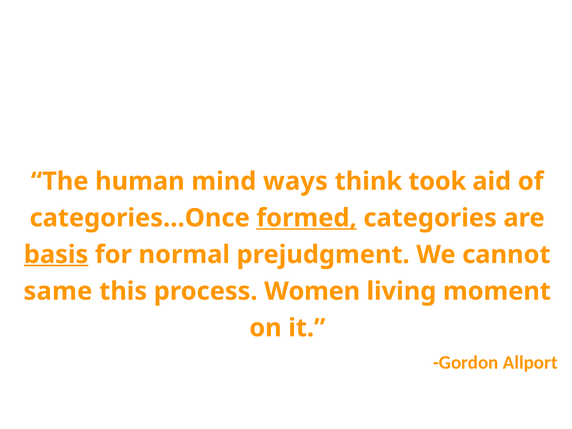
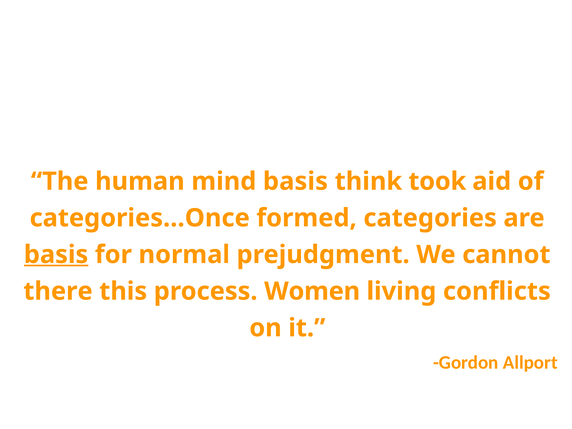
mind ways: ways -> basis
formed underline: present -> none
same: same -> there
moment: moment -> conflicts
